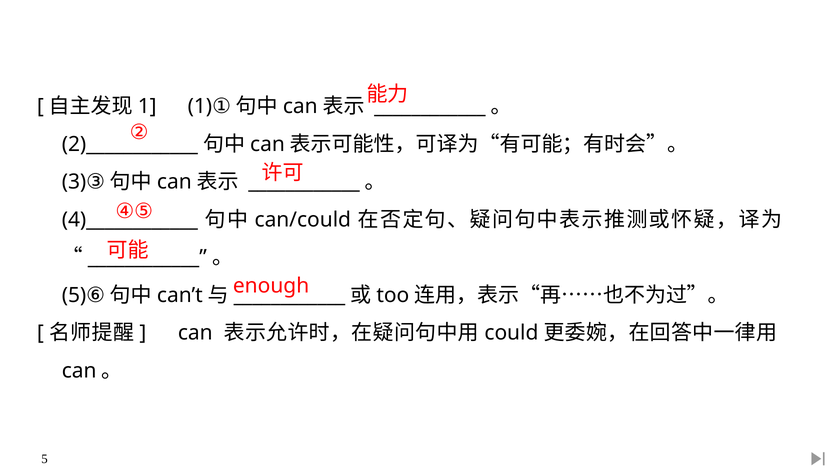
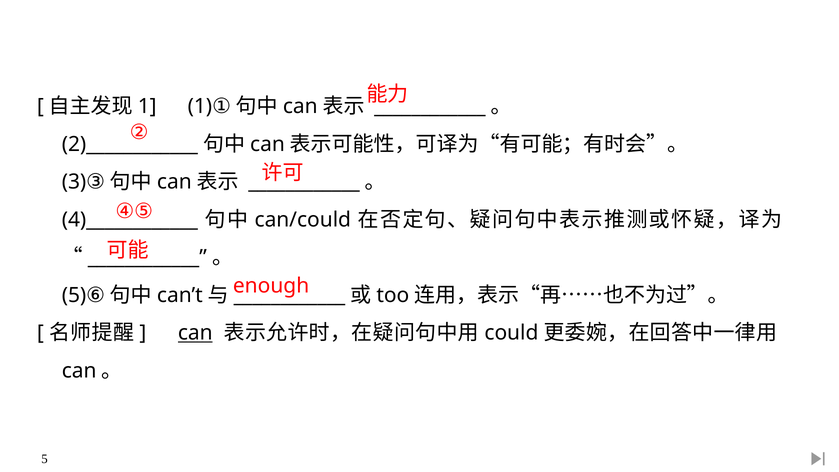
can underline: none -> present
